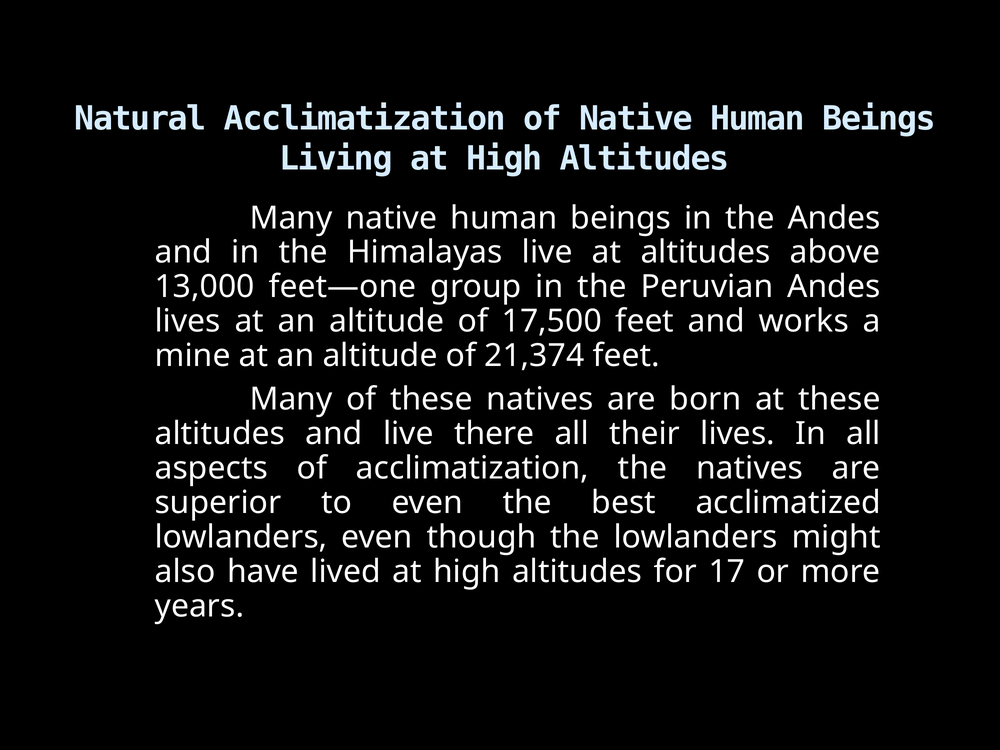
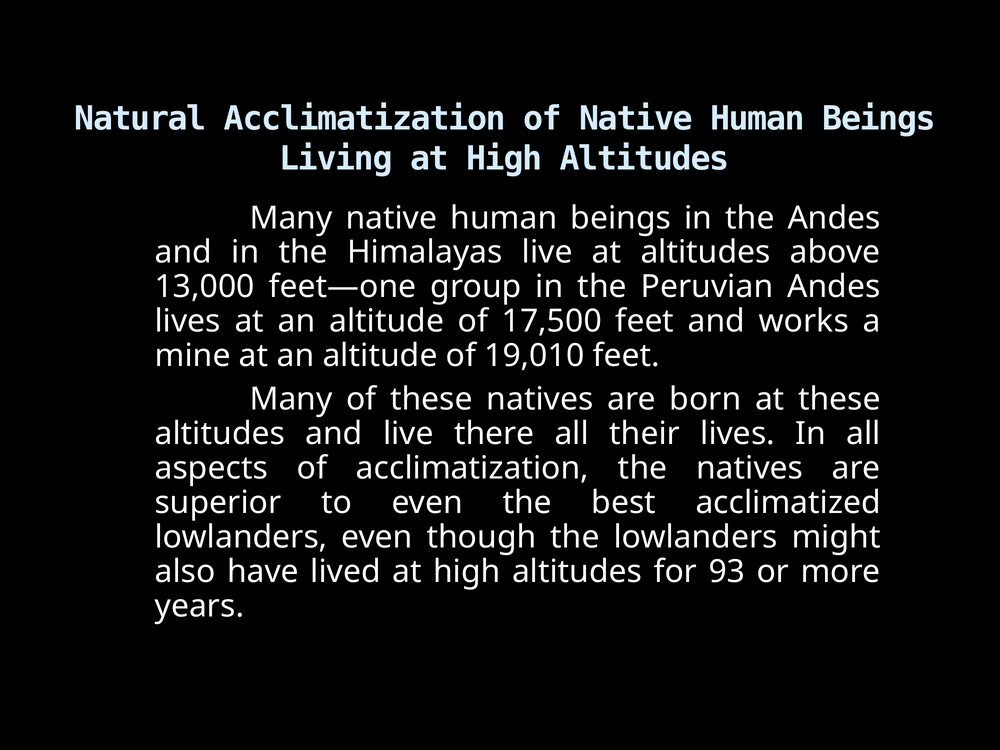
21,374: 21,374 -> 19,010
17: 17 -> 93
